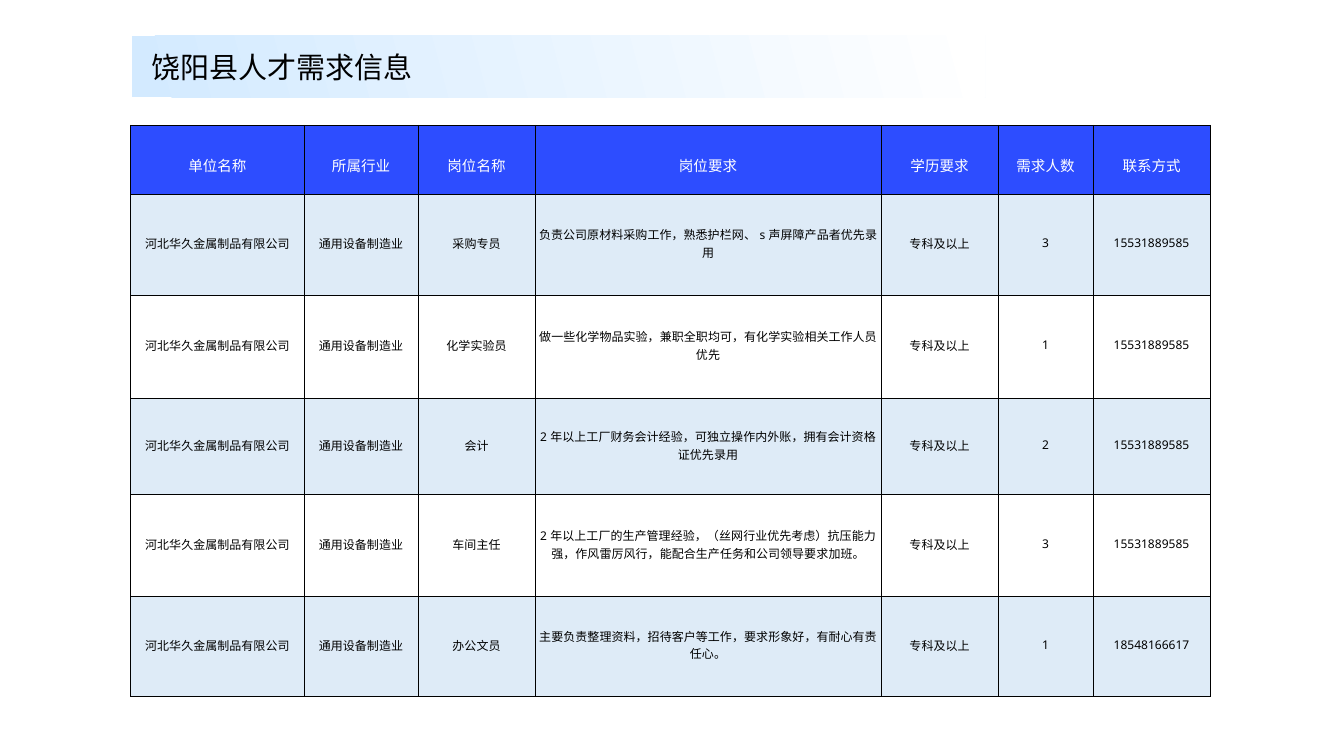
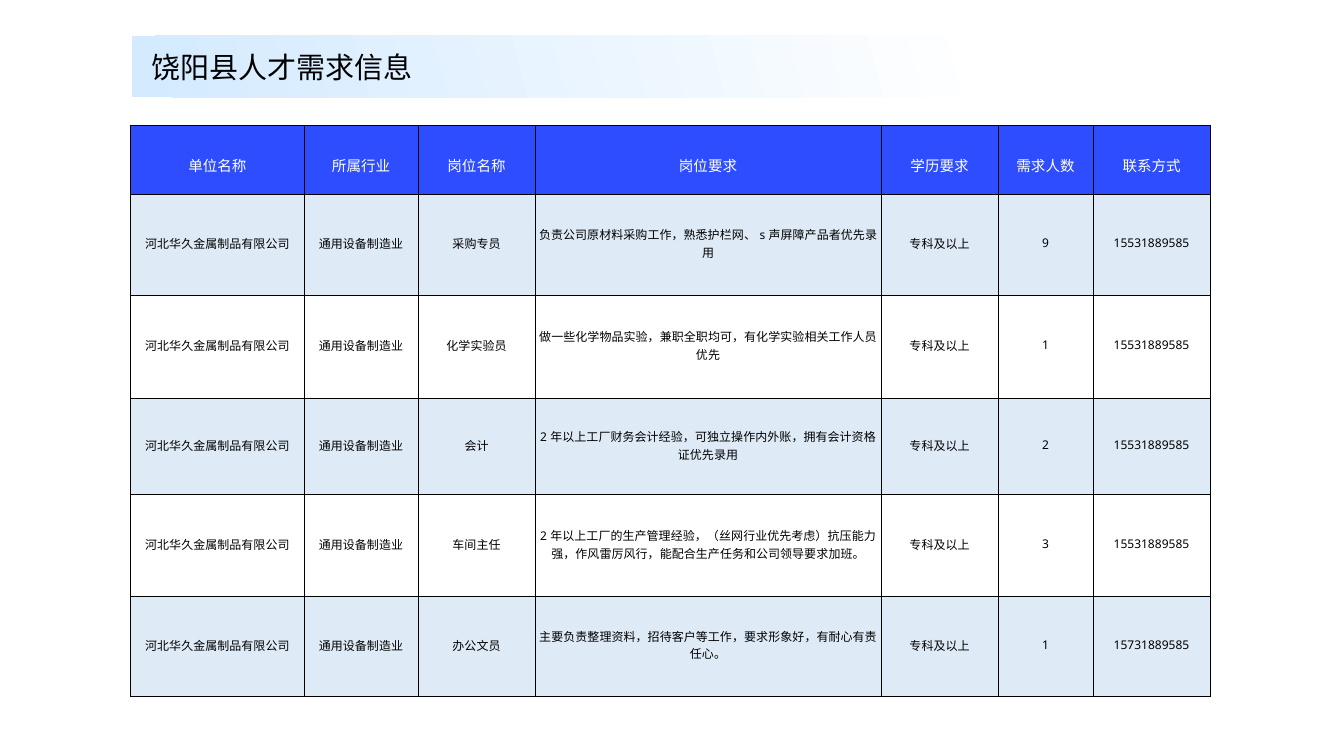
3 at (1046, 244): 3 -> 9
18548166617: 18548166617 -> 15731889585
